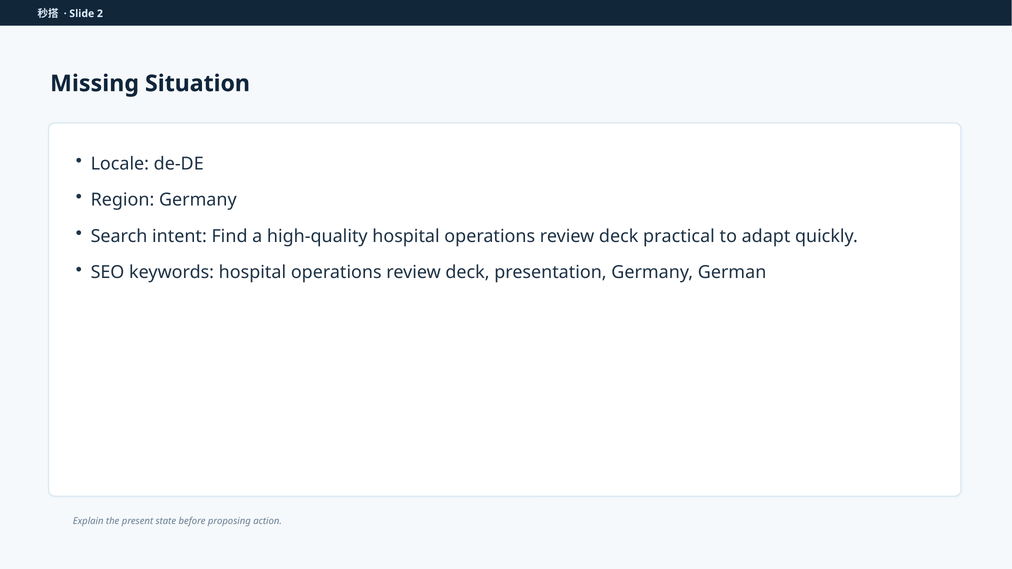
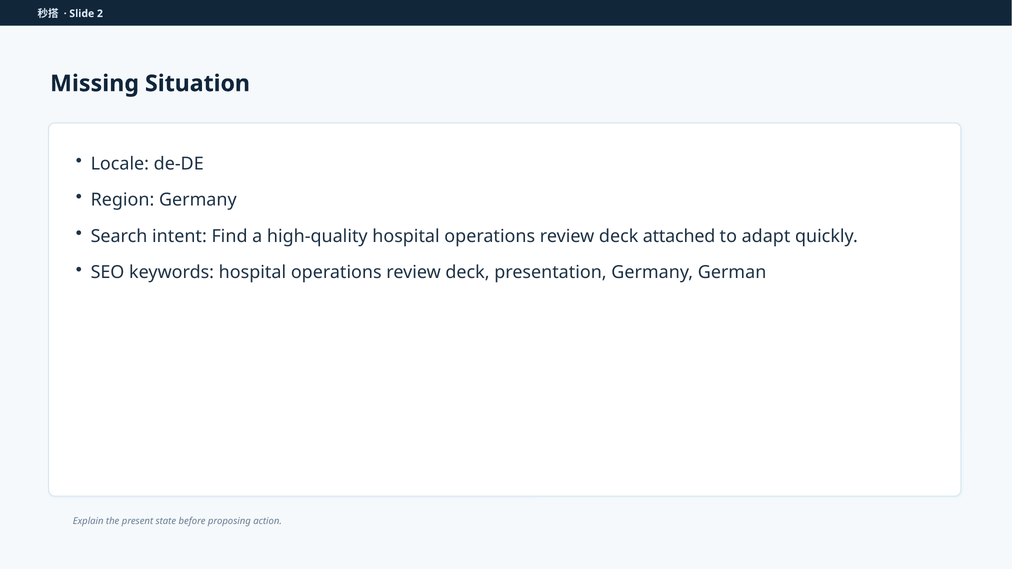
practical: practical -> attached
